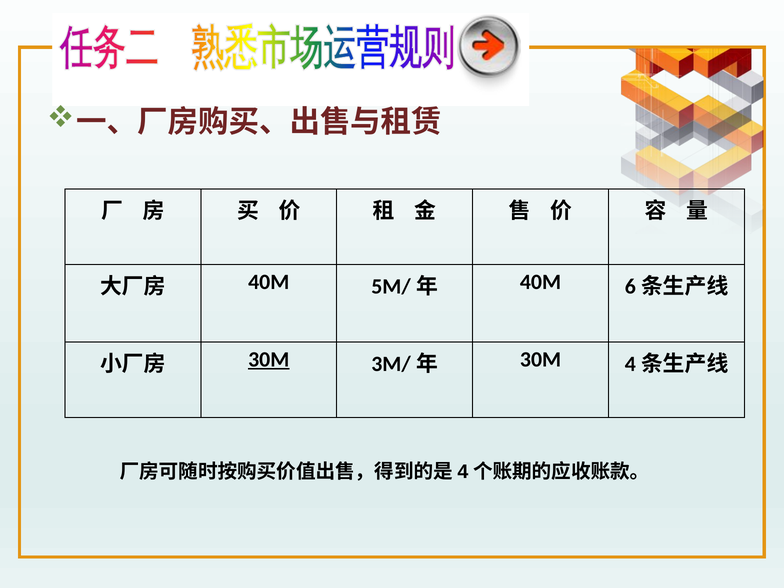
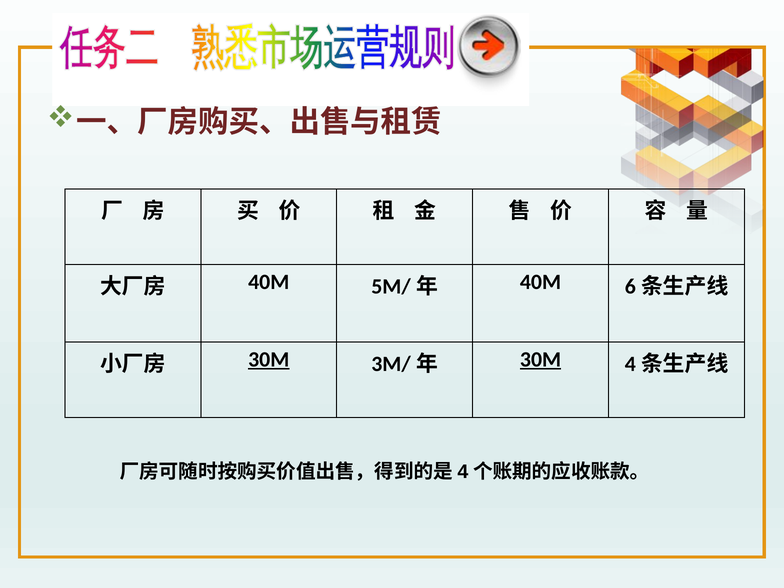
30M at (541, 359) underline: none -> present
